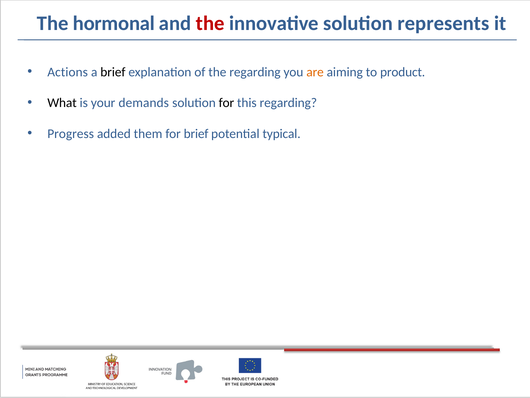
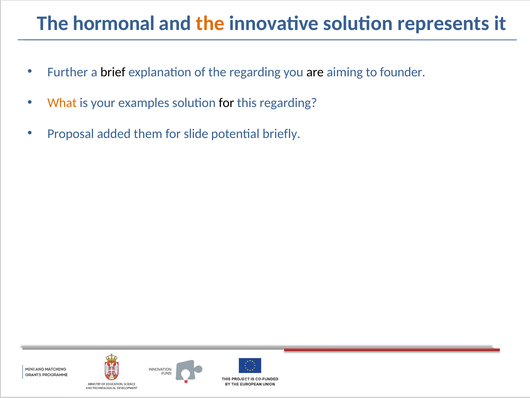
the at (210, 23) colour: red -> orange
Actions: Actions -> Further
are colour: orange -> black
product: product -> founder
What colour: black -> orange
demands: demands -> examples
Progress: Progress -> Proposal
for brief: brief -> slide
typical: typical -> briefly
